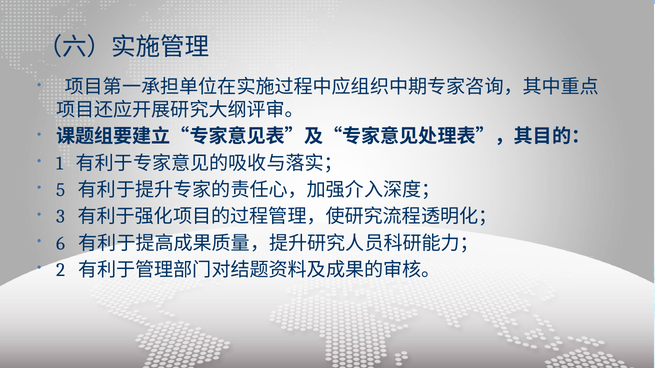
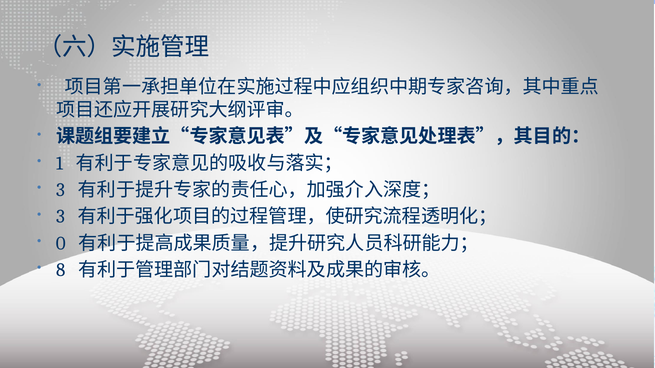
5 at (61, 190): 5 -> 3
6: 6 -> 0
2: 2 -> 8
